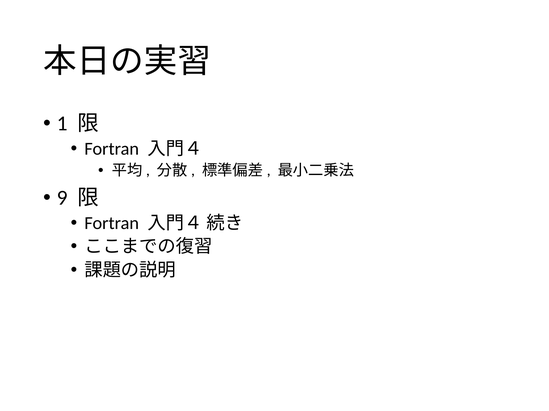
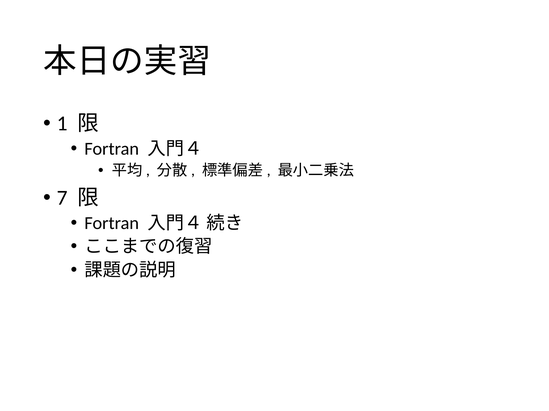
9: 9 -> 7
